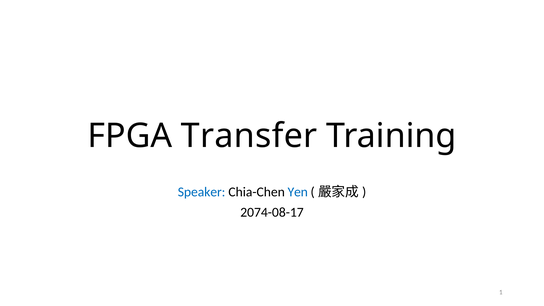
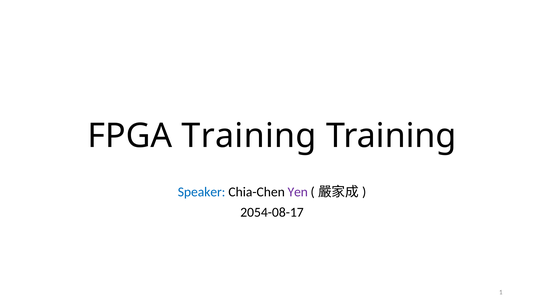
FPGA Transfer: Transfer -> Training
Yen colour: blue -> purple
2074-08-17: 2074-08-17 -> 2054-08-17
